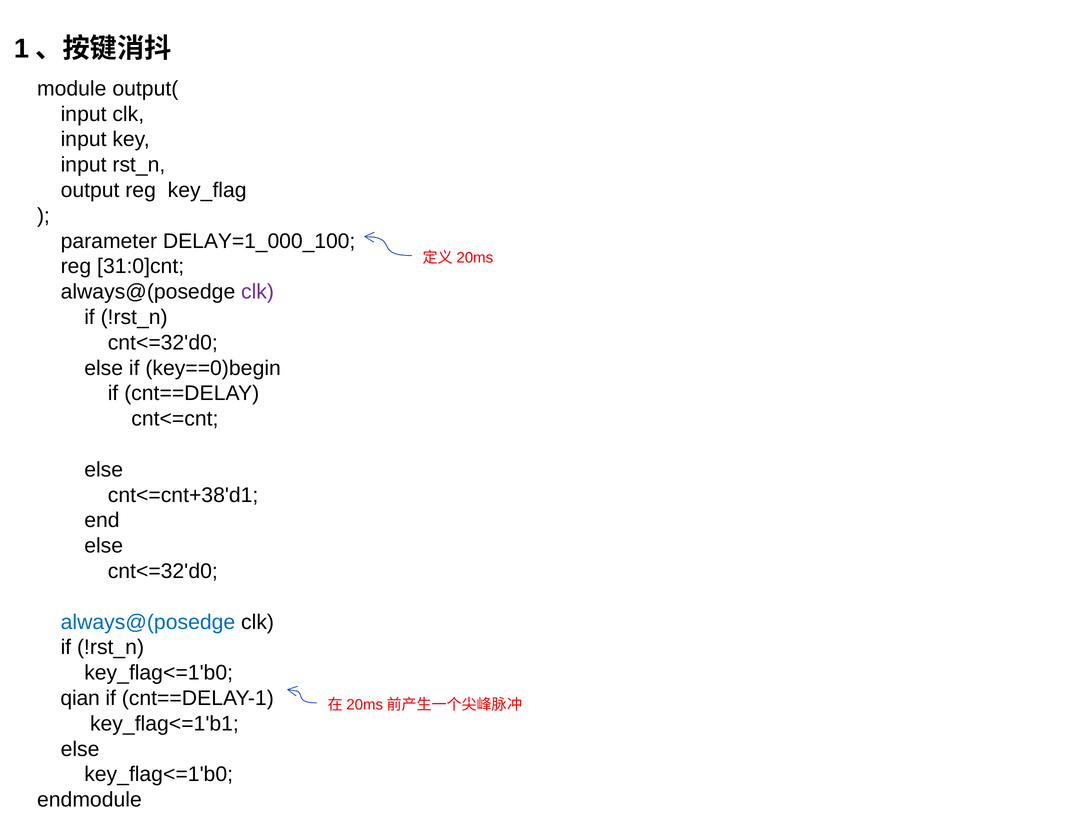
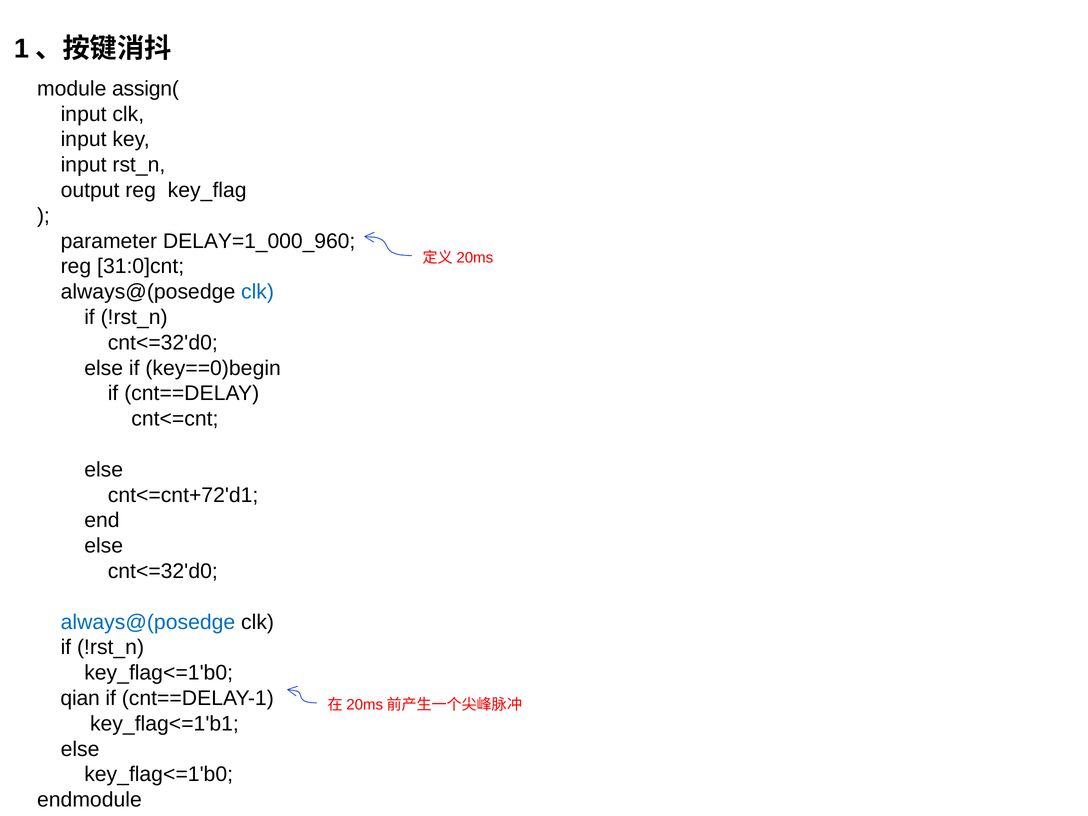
output(: output( -> assign(
DELAY=1_000_100: DELAY=1_000_100 -> DELAY=1_000_960
clk at (258, 292) colour: purple -> blue
cnt<=cnt+38'd1: cnt<=cnt+38'd1 -> cnt<=cnt+72'd1
